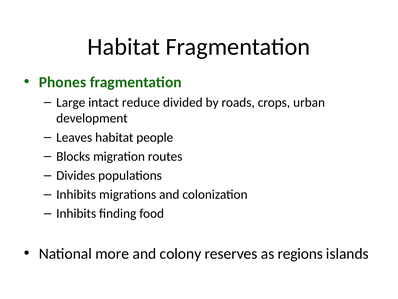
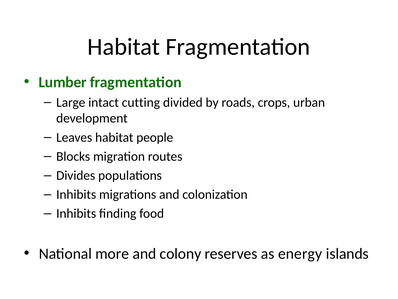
Phones: Phones -> Lumber
reduce: reduce -> cutting
regions: regions -> energy
